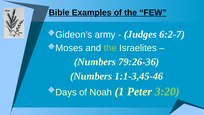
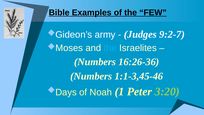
6:2-7: 6:2-7 -> 9:2-7
the at (110, 48) colour: light green -> light blue
79:26-36: 79:26-36 -> 16:26-36
